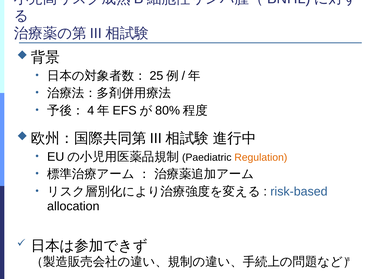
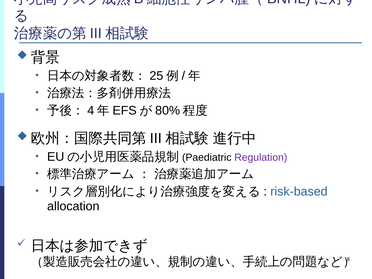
Regulation colour: orange -> purple
